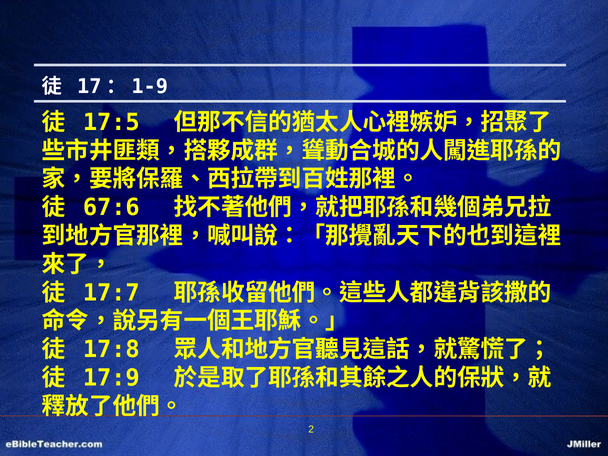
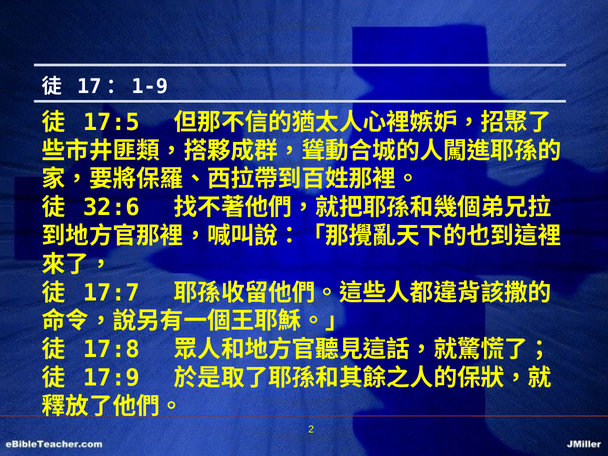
67:6: 67:6 -> 32:6
